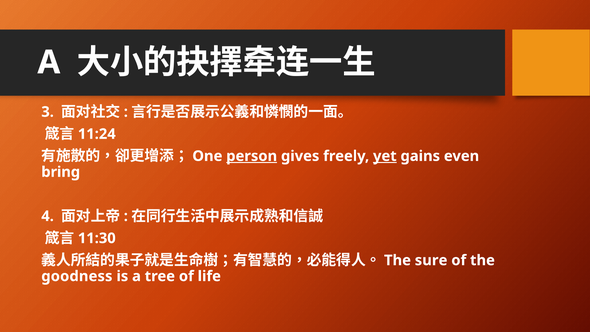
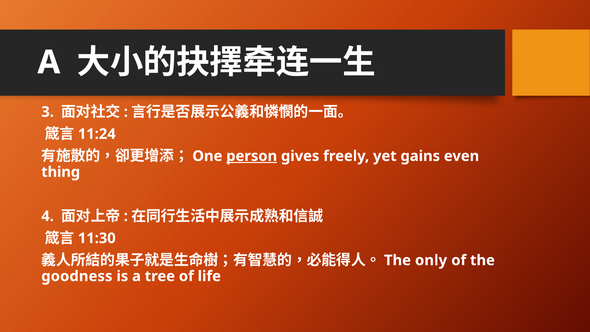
yet underline: present -> none
bring: bring -> thing
sure: sure -> only
